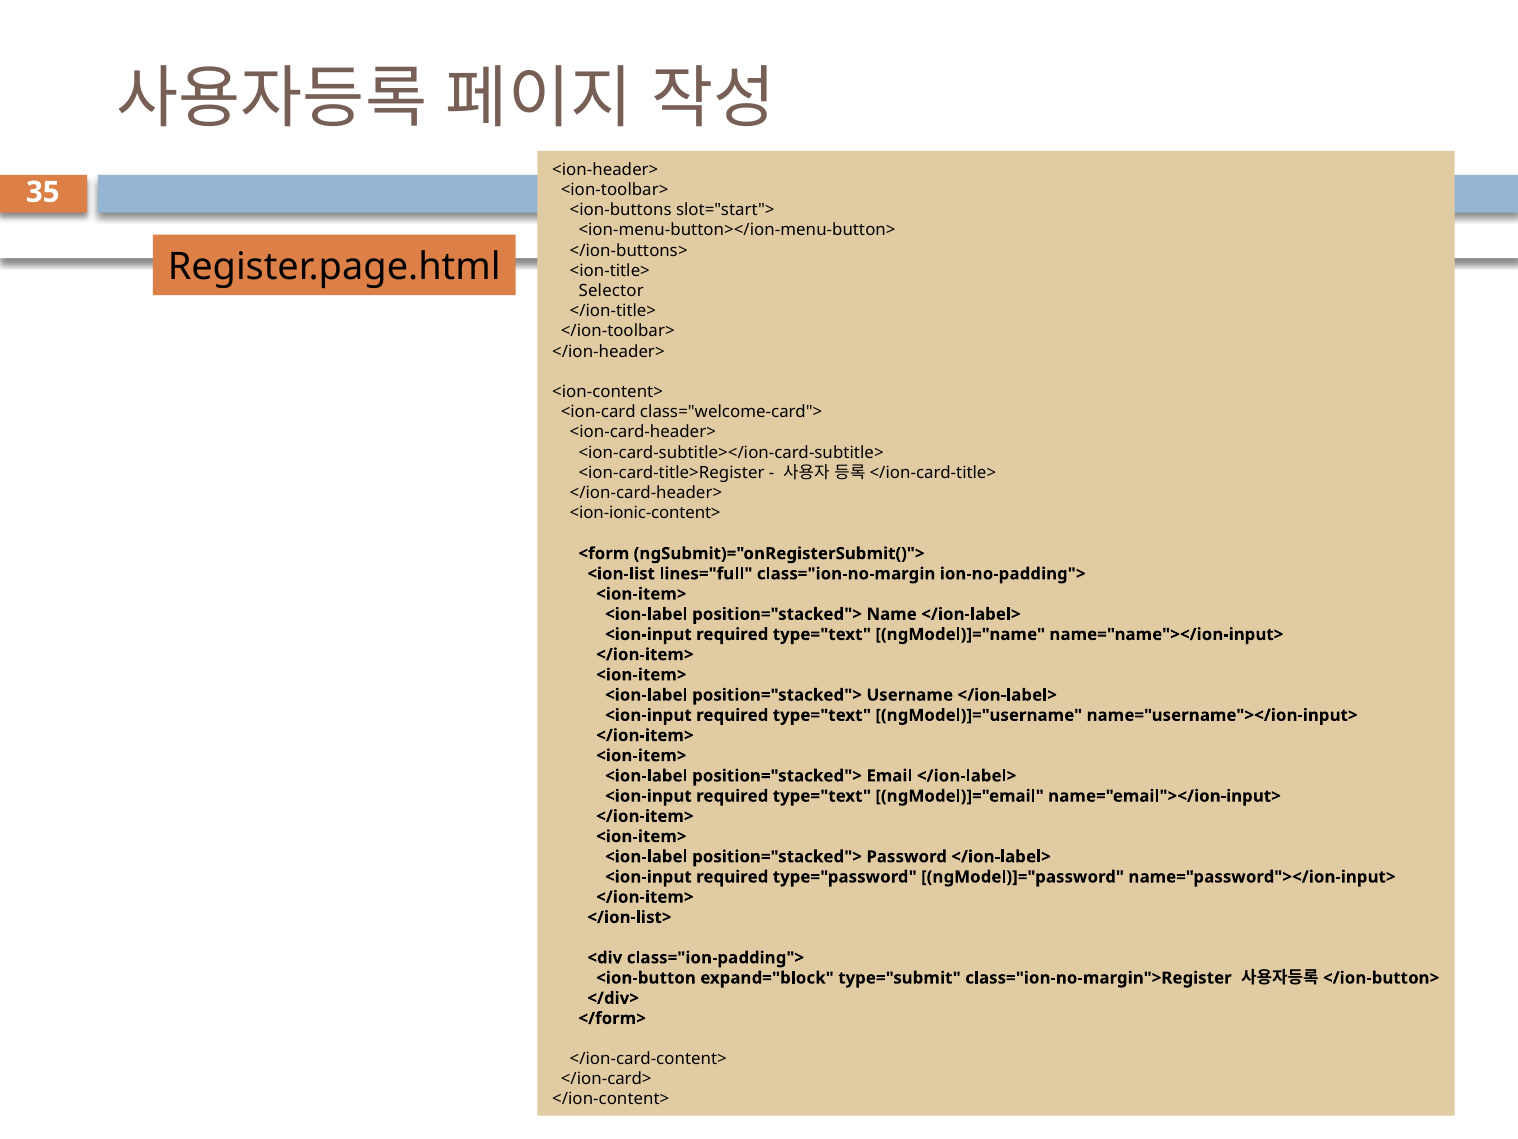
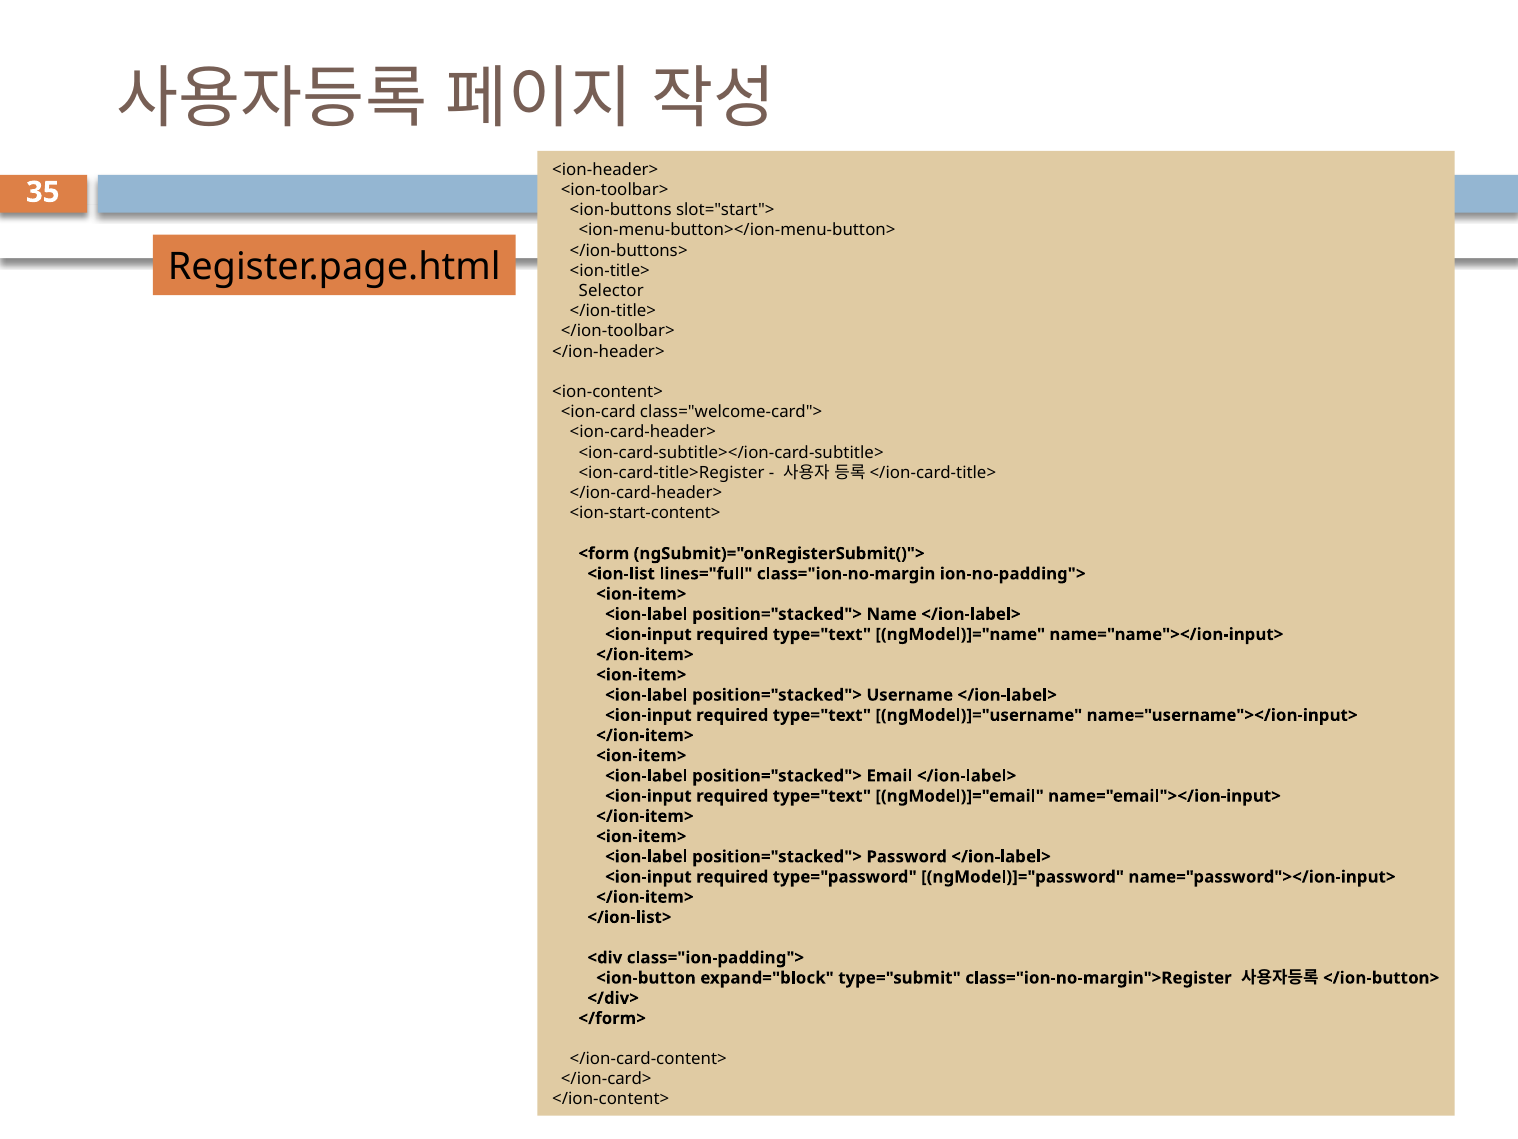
<ion-ionic-content>: <ion-ionic-content> -> <ion-start-content>
